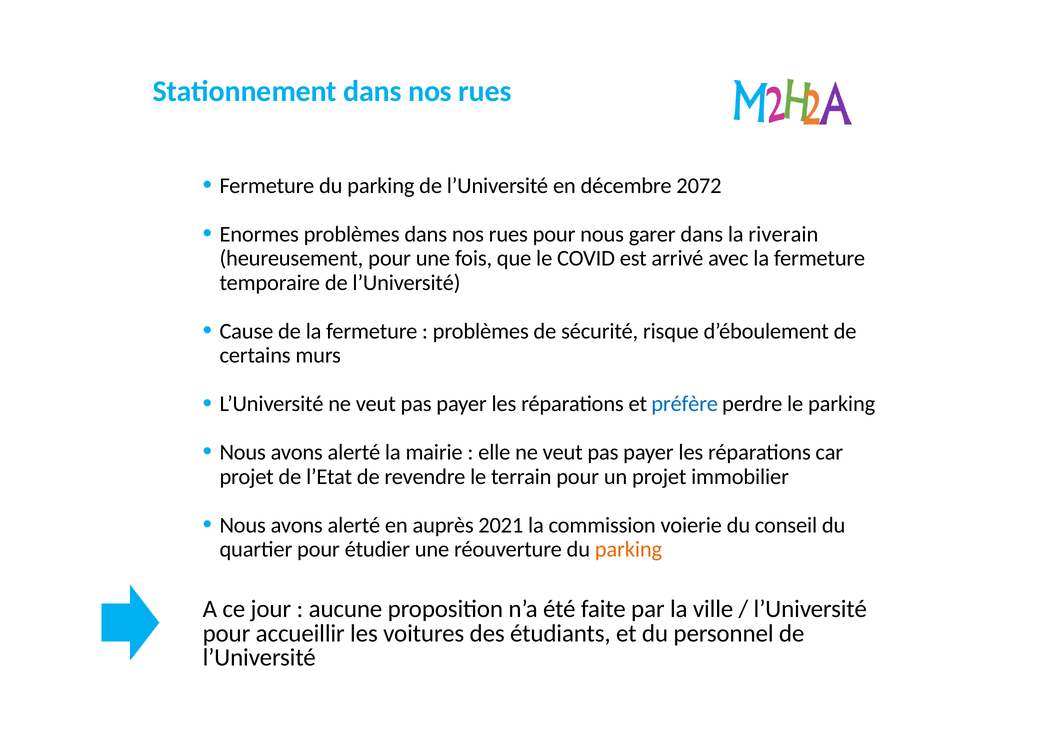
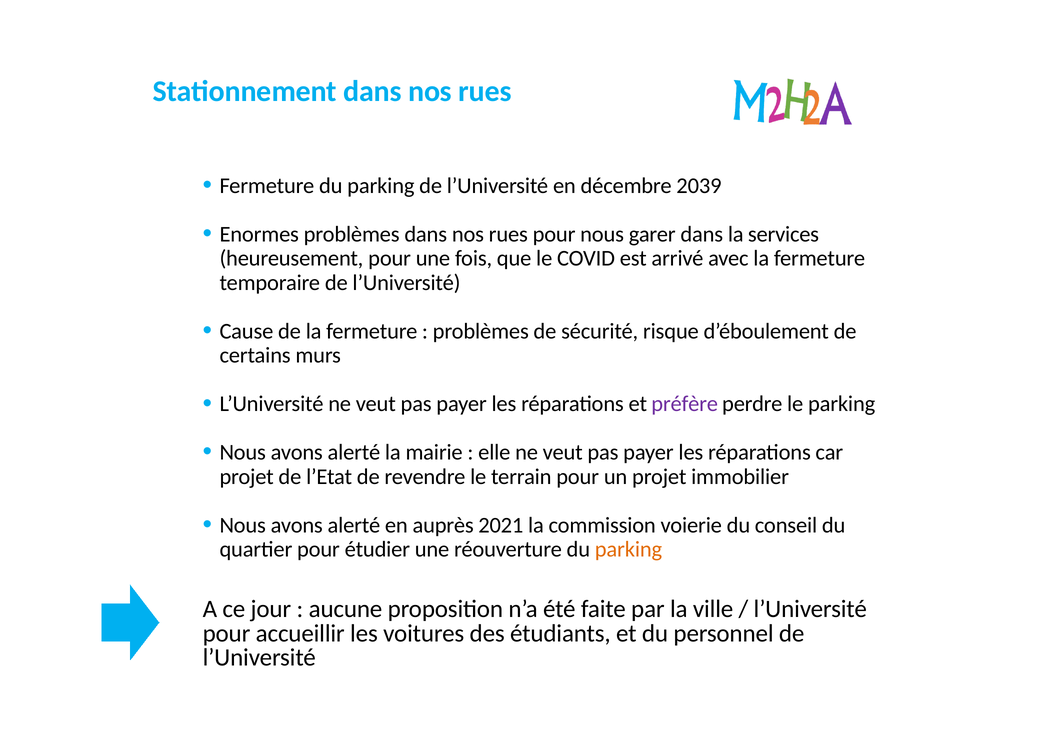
2072: 2072 -> 2039
riverain: riverain -> services
préfère colour: blue -> purple
